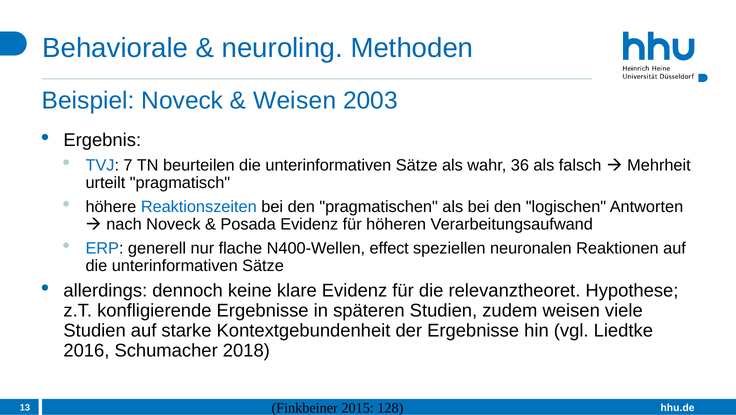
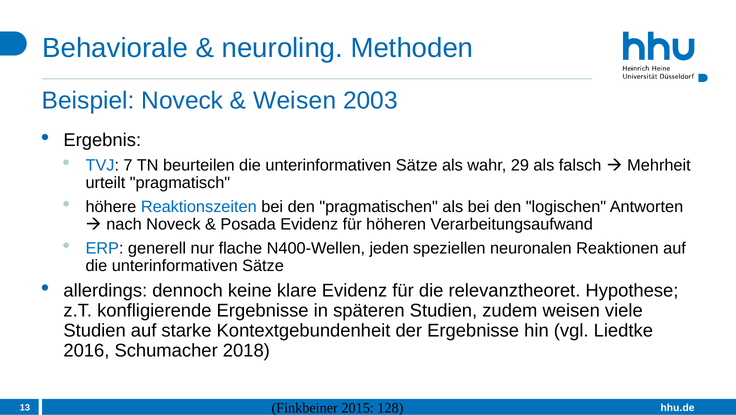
36: 36 -> 29
effect: effect -> jeden
